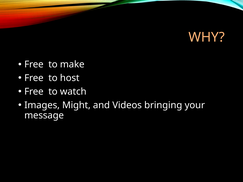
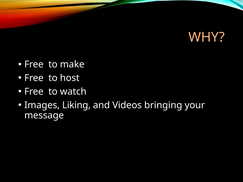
Might: Might -> Liking
